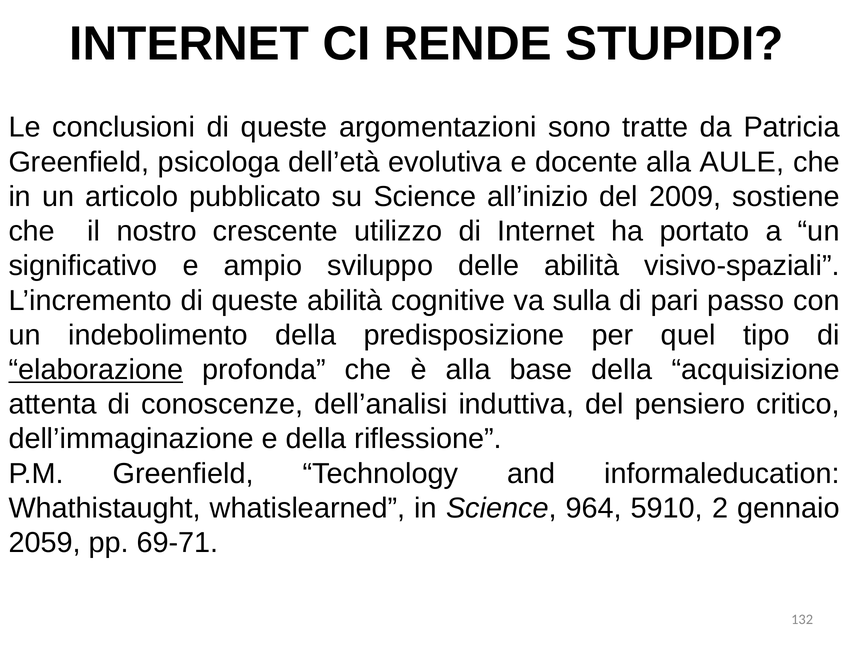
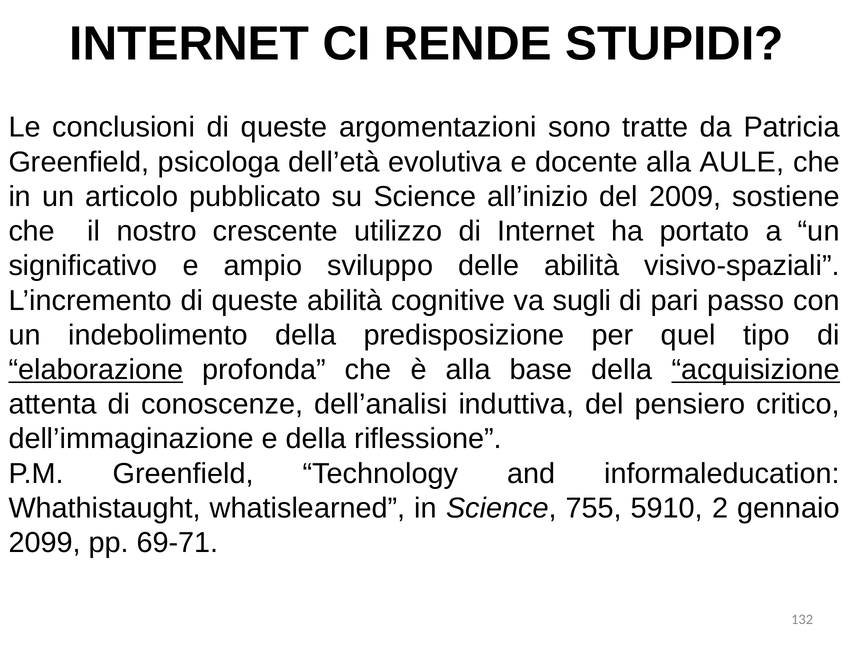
sulla: sulla -> sugli
acquisizione underline: none -> present
964: 964 -> 755
2059: 2059 -> 2099
